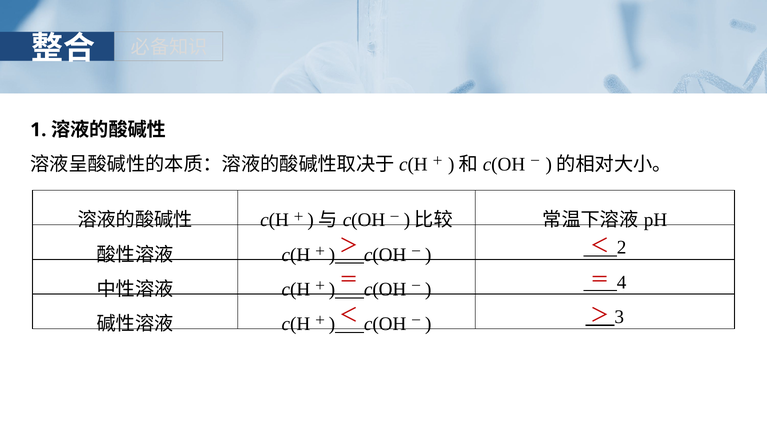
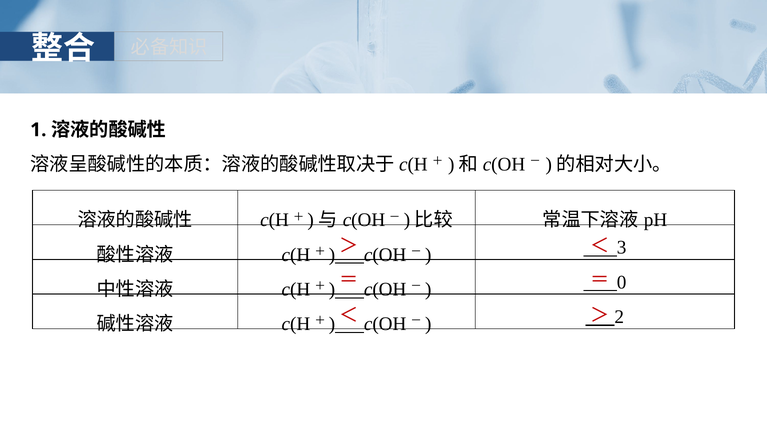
2: 2 -> 3
4: 4 -> 0
3: 3 -> 2
